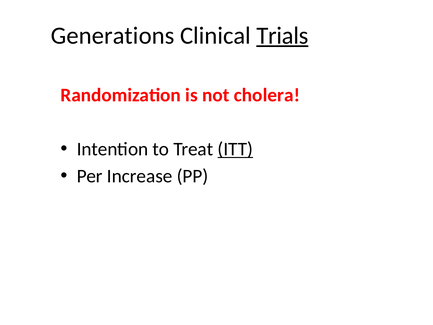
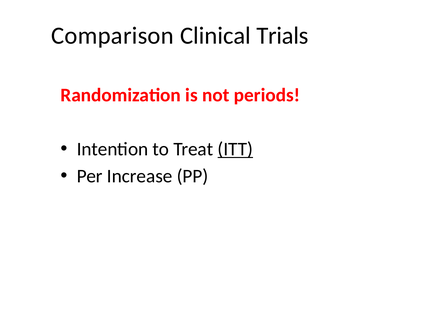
Generations: Generations -> Comparison
Trials underline: present -> none
cholera: cholera -> periods
